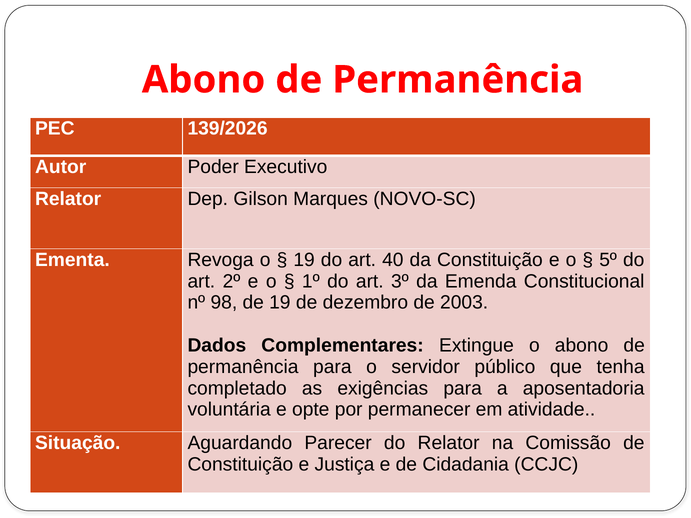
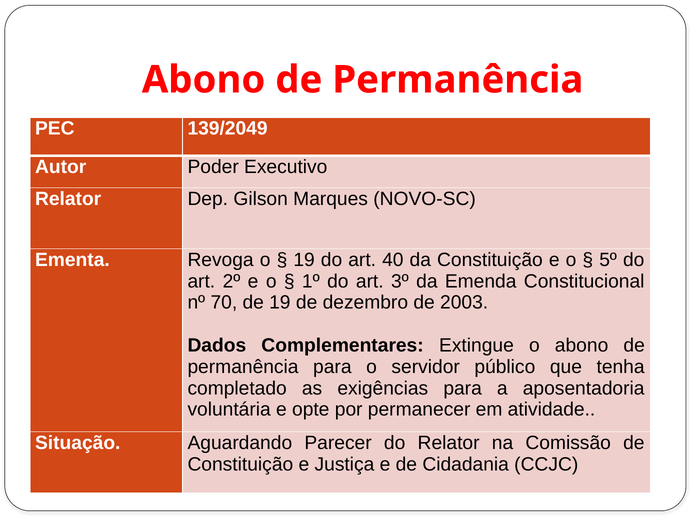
139/2026: 139/2026 -> 139/2049
98: 98 -> 70
